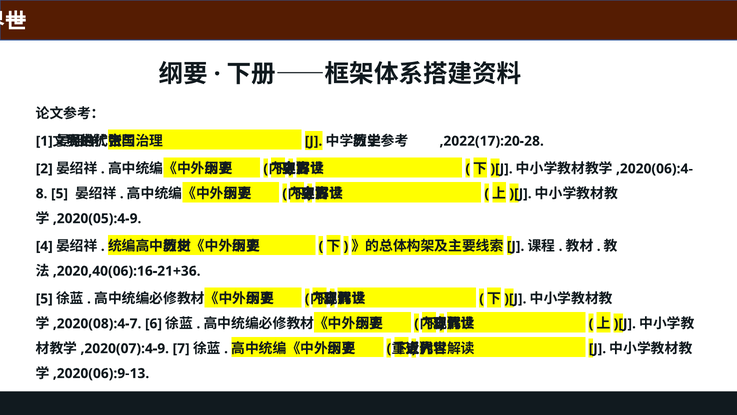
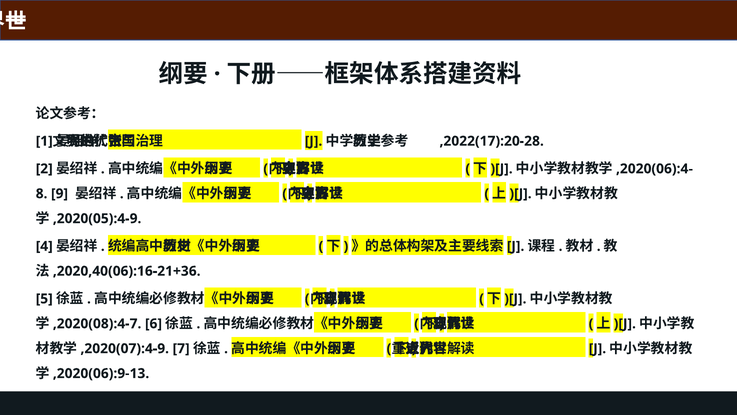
5 at (60, 193): 5 -> 9
